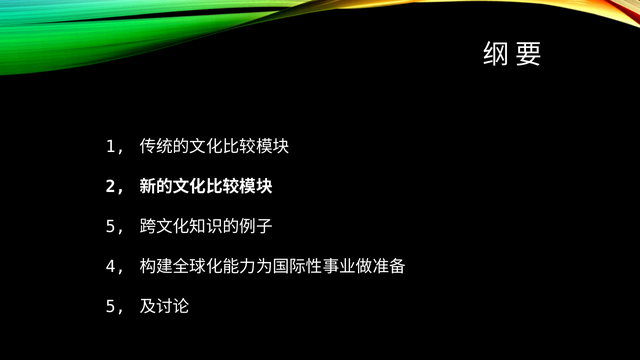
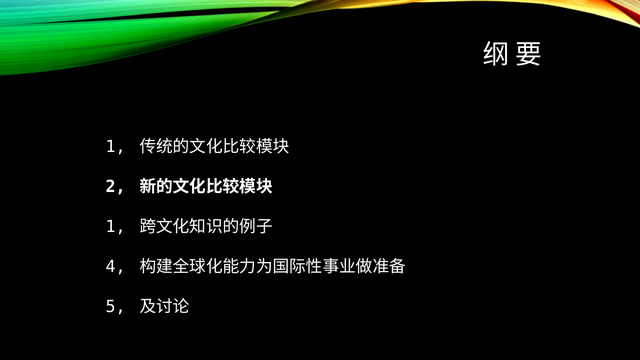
5 at (116, 227): 5 -> 1
